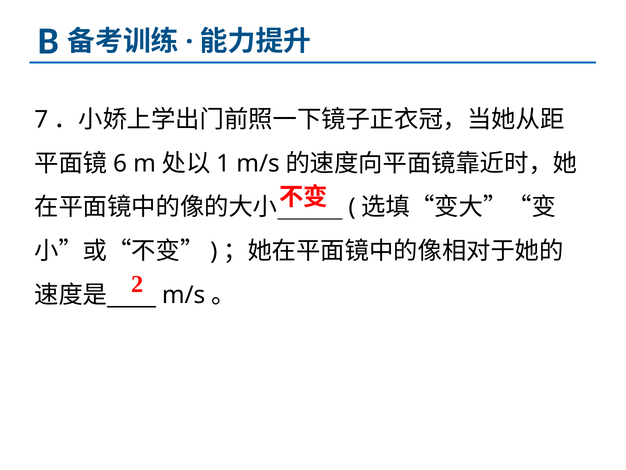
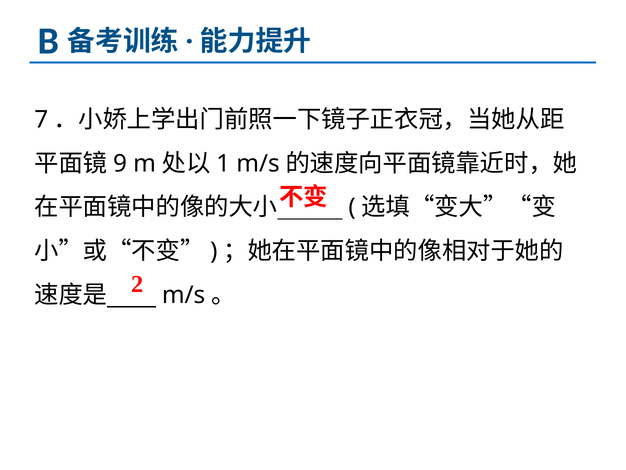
6: 6 -> 9
